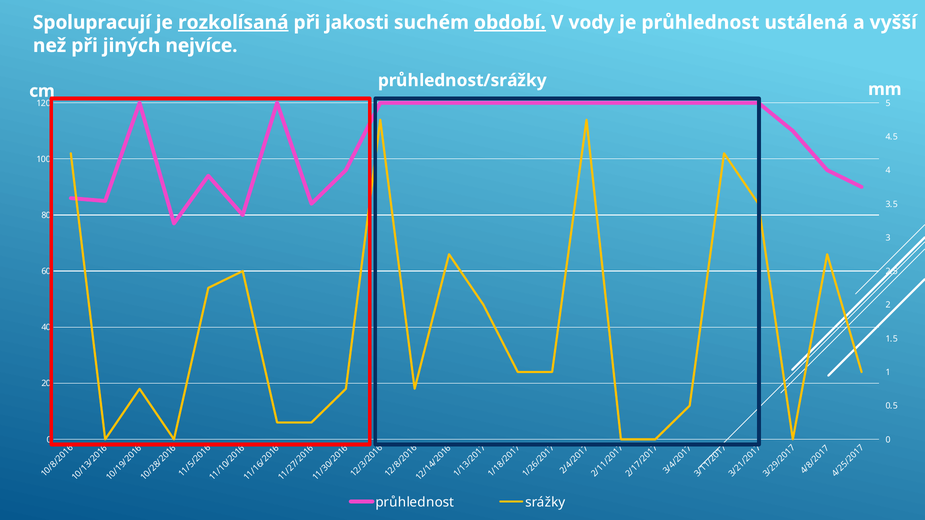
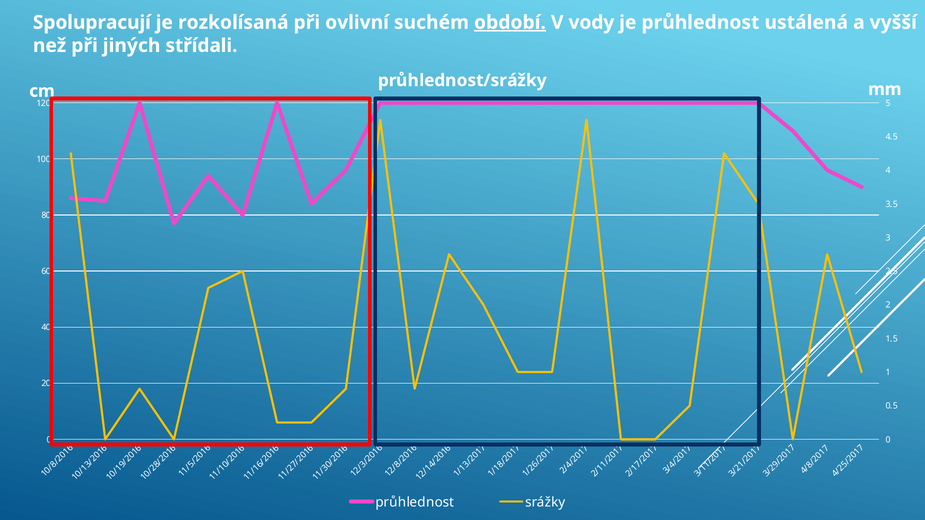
rozkolísaná underline: present -> none
jakosti: jakosti -> ovlivní
nejvíce: nejvíce -> střídali
